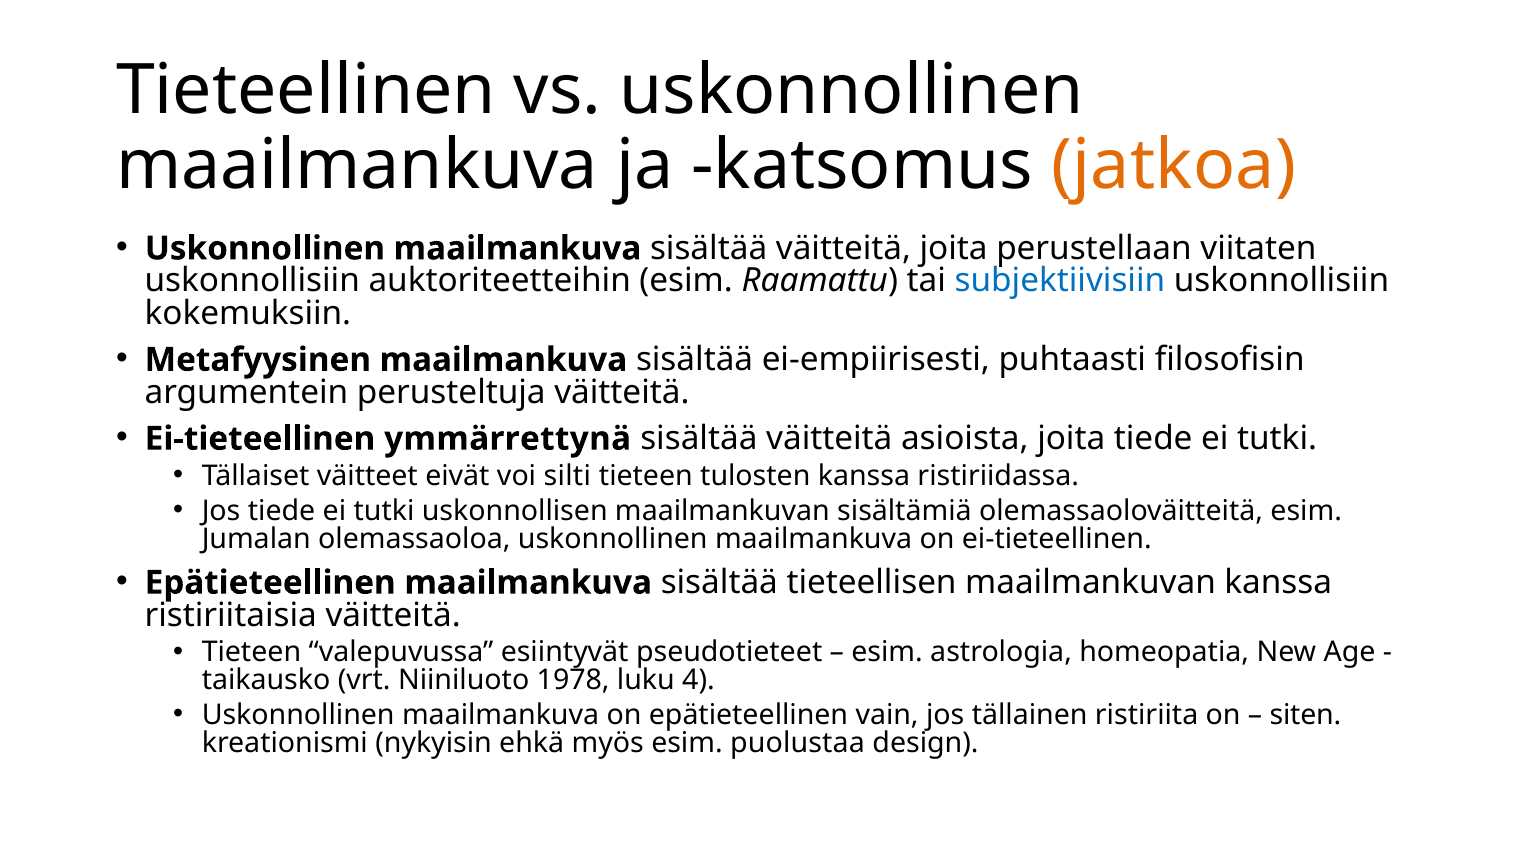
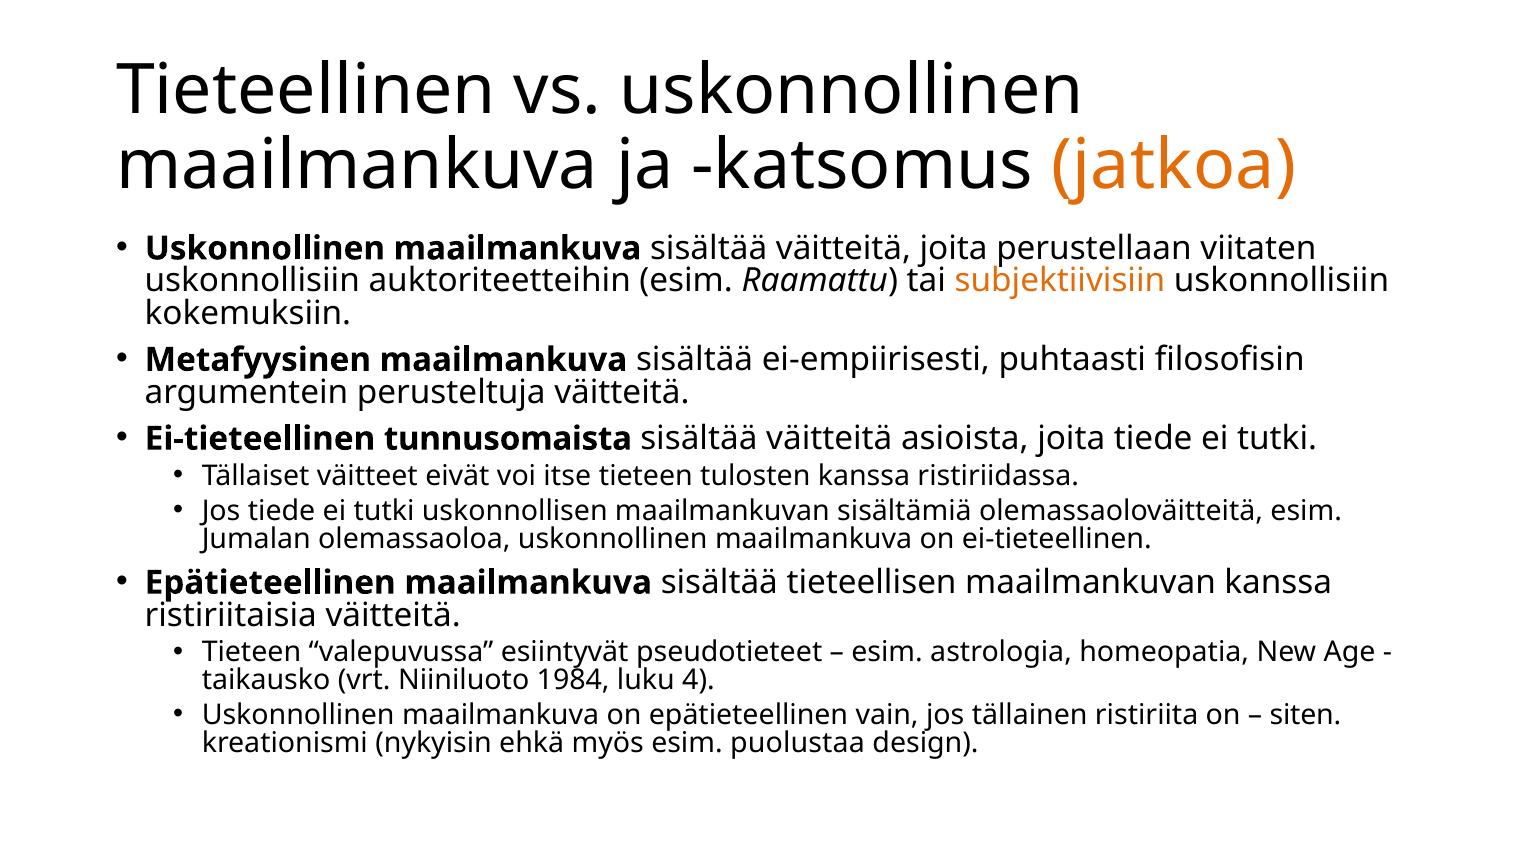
subjektiivisiin colour: blue -> orange
ymmärrettynä: ymmärrettynä -> tunnusomaista
silti: silti -> itse
1978: 1978 -> 1984
